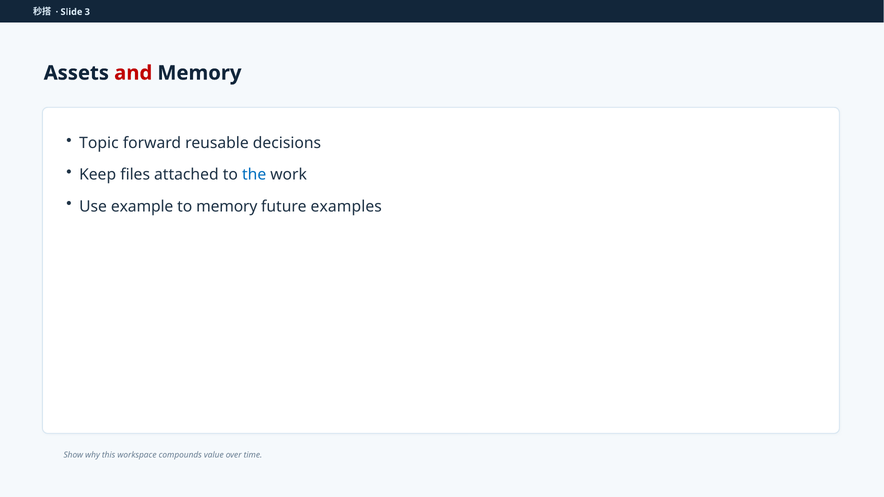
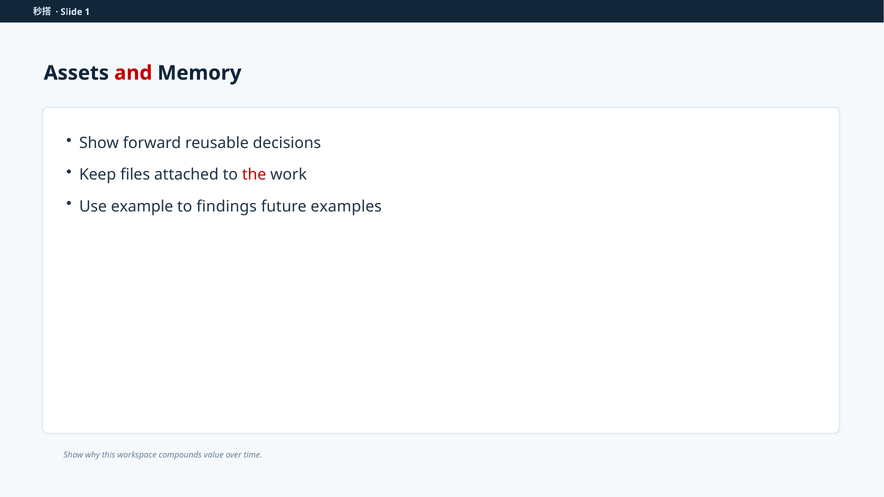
3: 3 -> 1
Topic at (99, 143): Topic -> Show
the colour: blue -> red
to memory: memory -> findings
